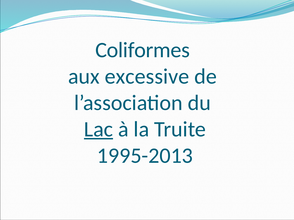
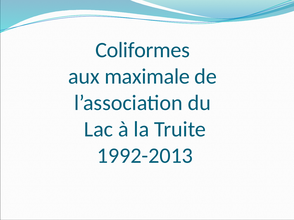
excessive: excessive -> maximale
Lac underline: present -> none
1995-2013: 1995-2013 -> 1992-2013
